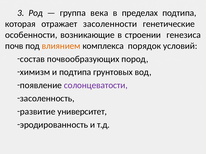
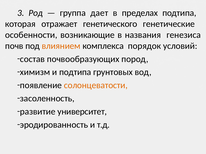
века: века -> дает
засоленности: засоленности -> генетического
строении: строении -> названия
солонцеватости colour: purple -> orange
